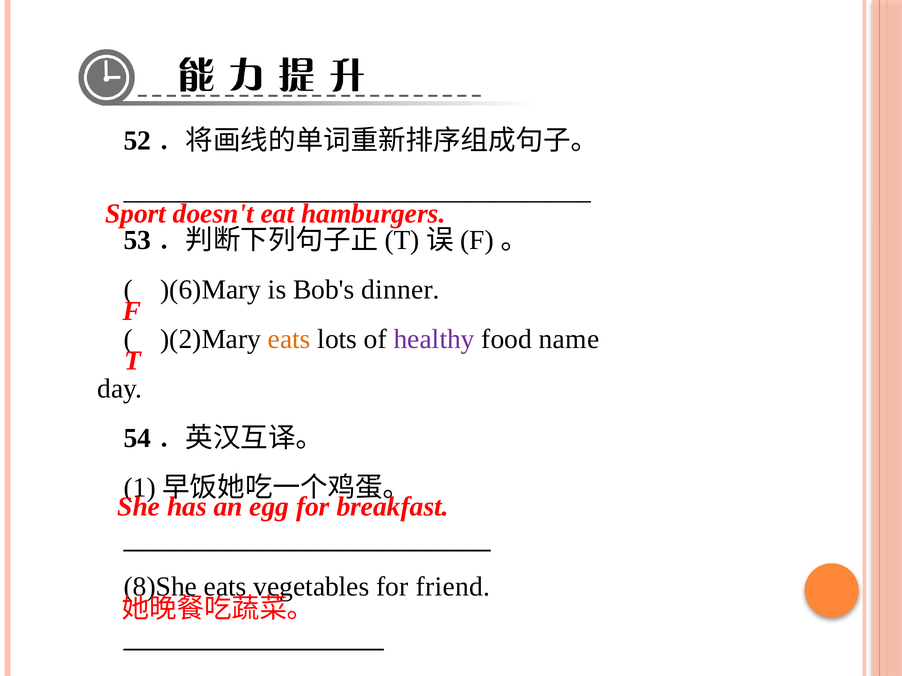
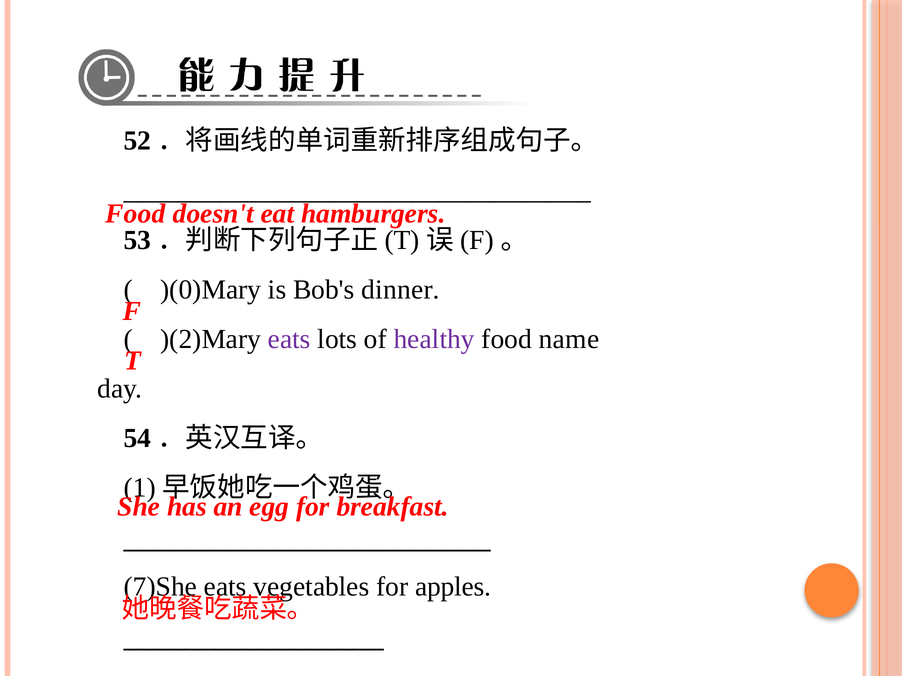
Sport at (136, 214): Sport -> Food
)(6)Mary: )(6)Mary -> )(0)Mary
eats at (289, 339) colour: orange -> purple
8)She: 8)She -> 7)She
friend: friend -> apples
